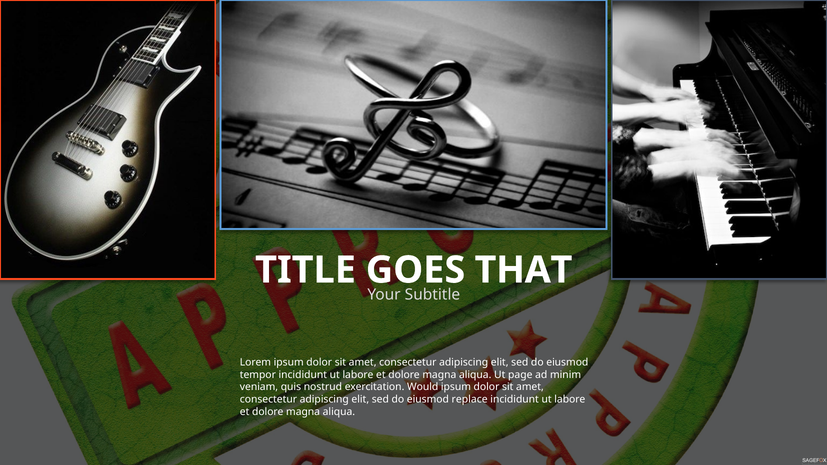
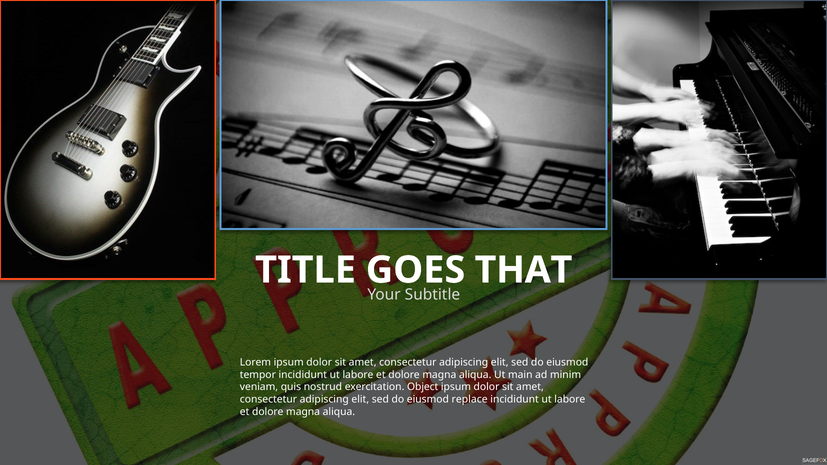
page: page -> main
Would: Would -> Object
